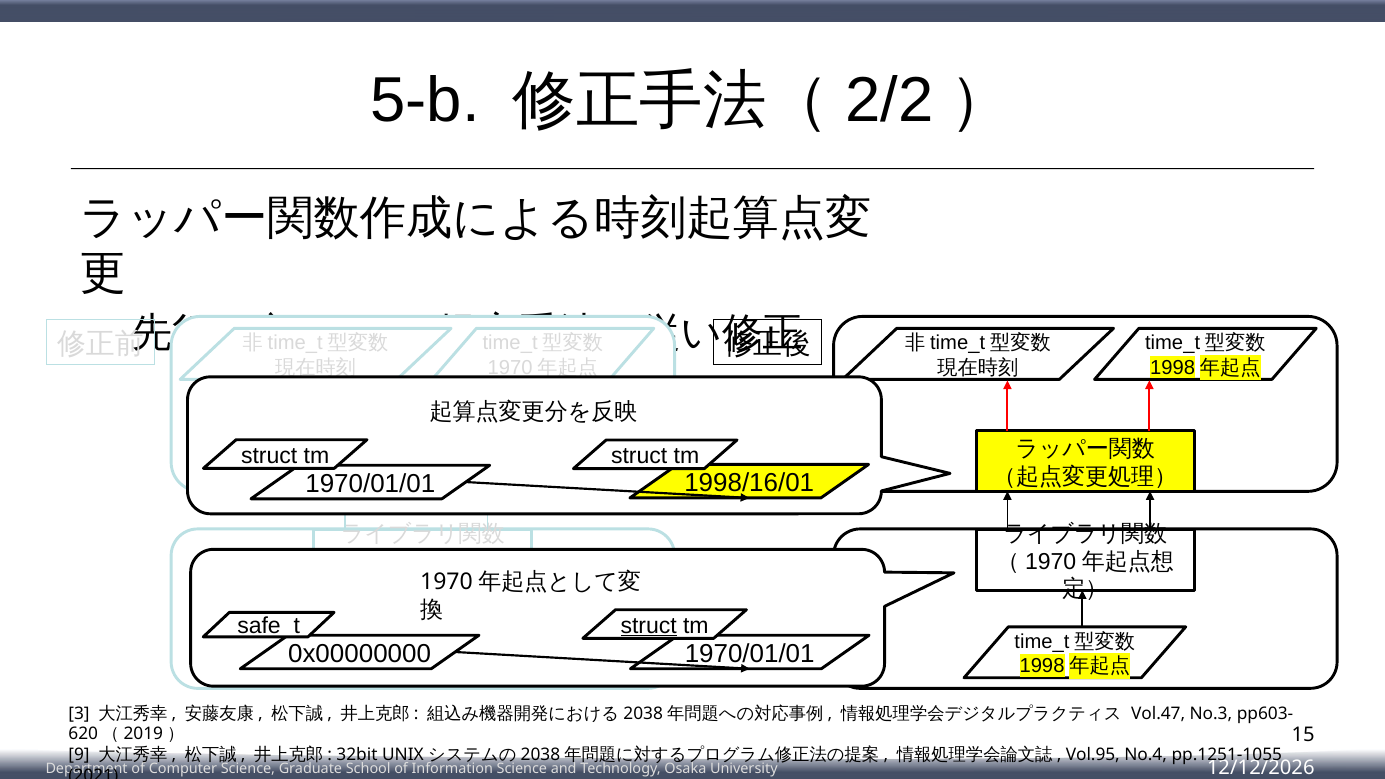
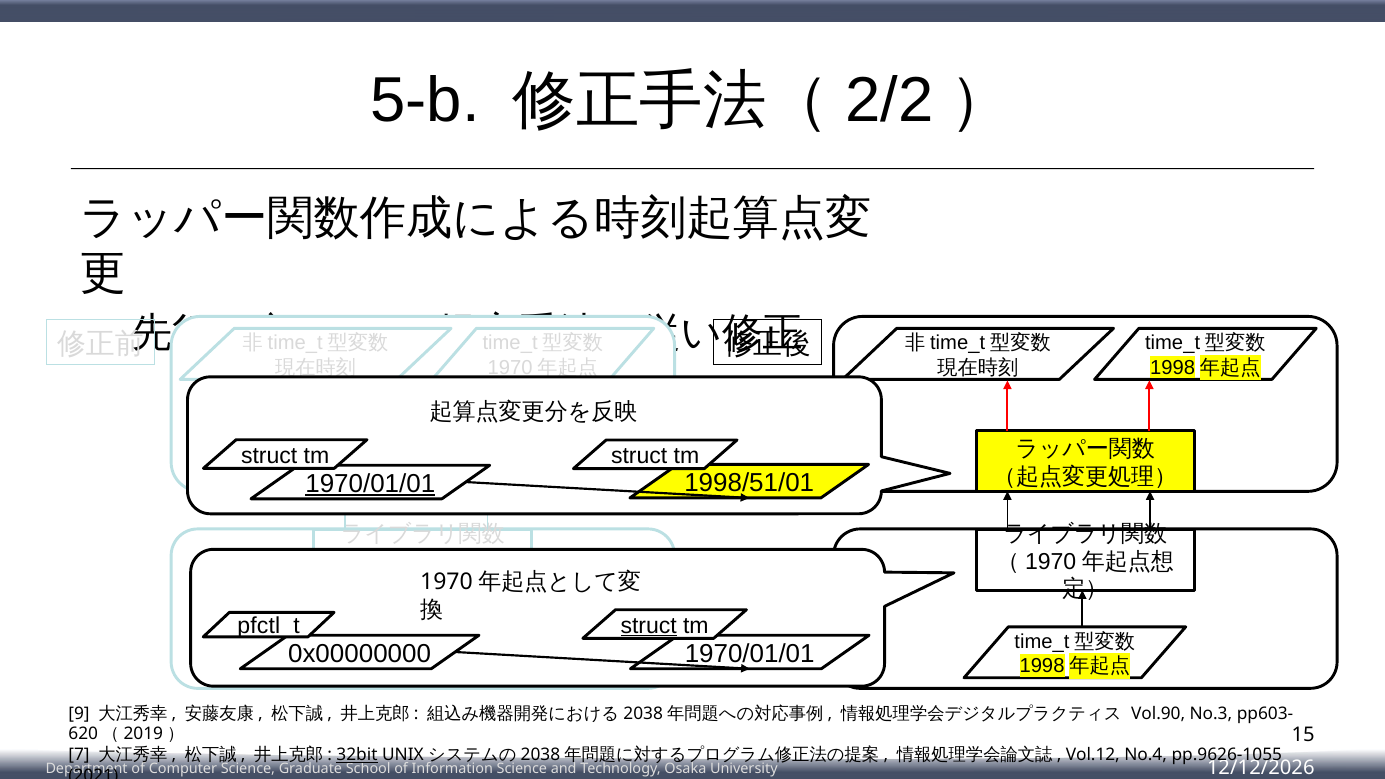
1998/16/01: 1998/16/01 -> 1998/51/01
1970/01/01 at (370, 484) underline: none -> present
safe_t: safe_t -> pfctl_t
3: 3 -> 9
Vol.47: Vol.47 -> Vol.90
9: 9 -> 7
32bit underline: none -> present
Vol.95: Vol.95 -> Vol.12
pp.1251-1055: pp.1251-1055 -> pp.9626-1055
